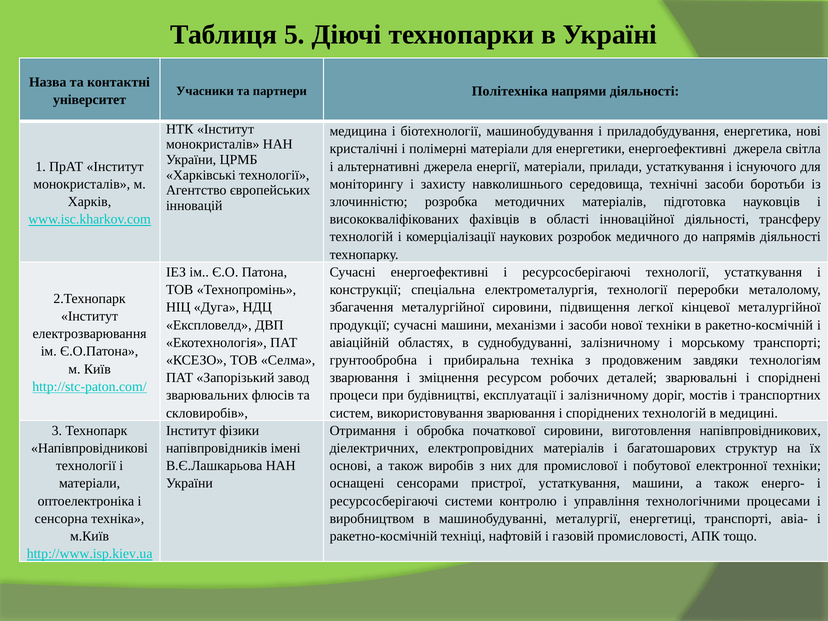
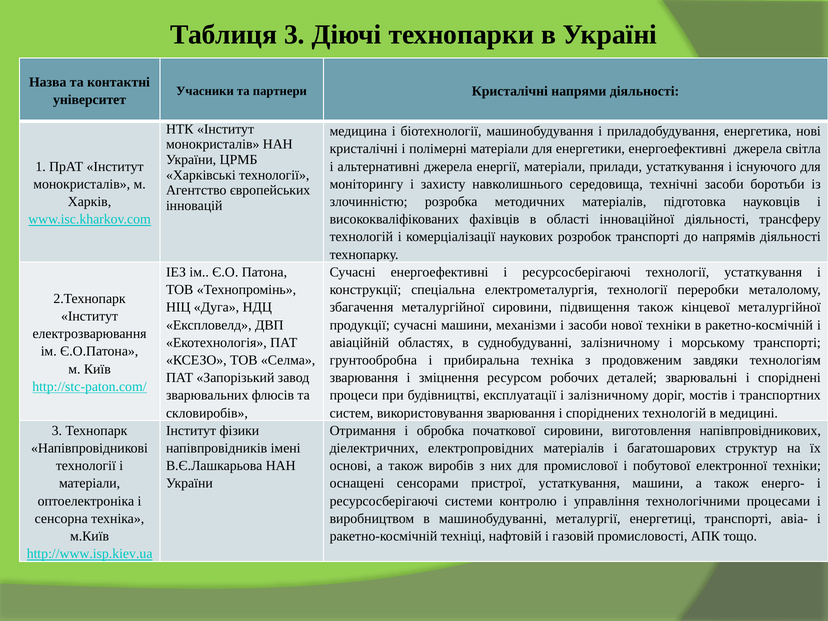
Таблиця 5: 5 -> 3
партнери Політехніка: Політехніка -> Кристалічні
розробок медичного: медичного -> транспорті
підвищення легкої: легкої -> також
